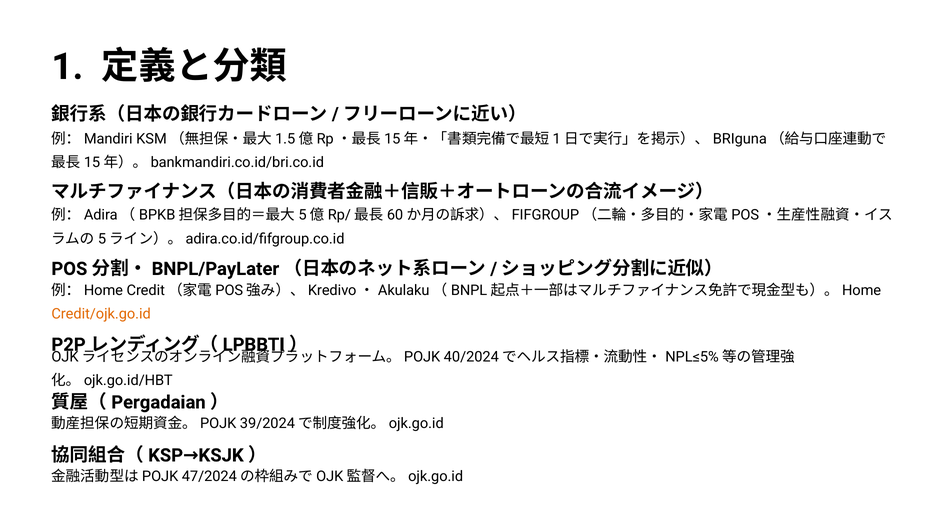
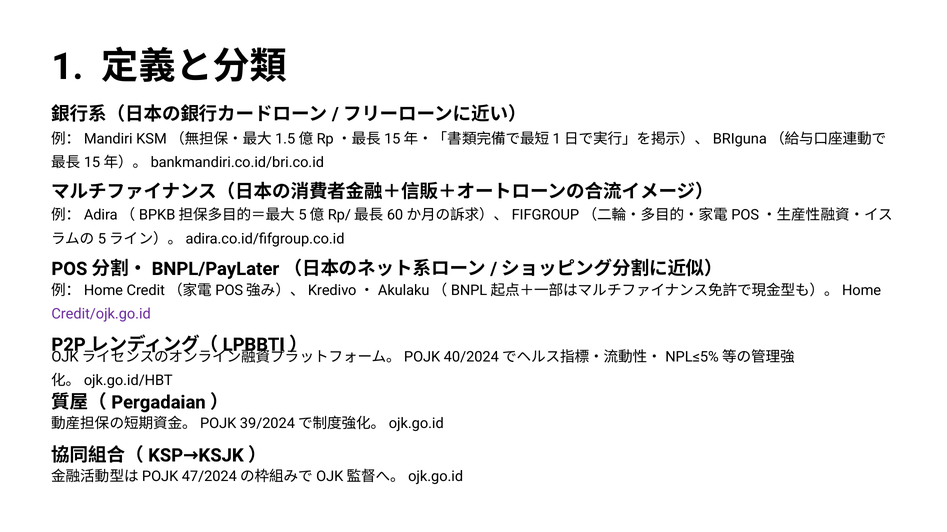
Credit/ojk.go.id colour: orange -> purple
